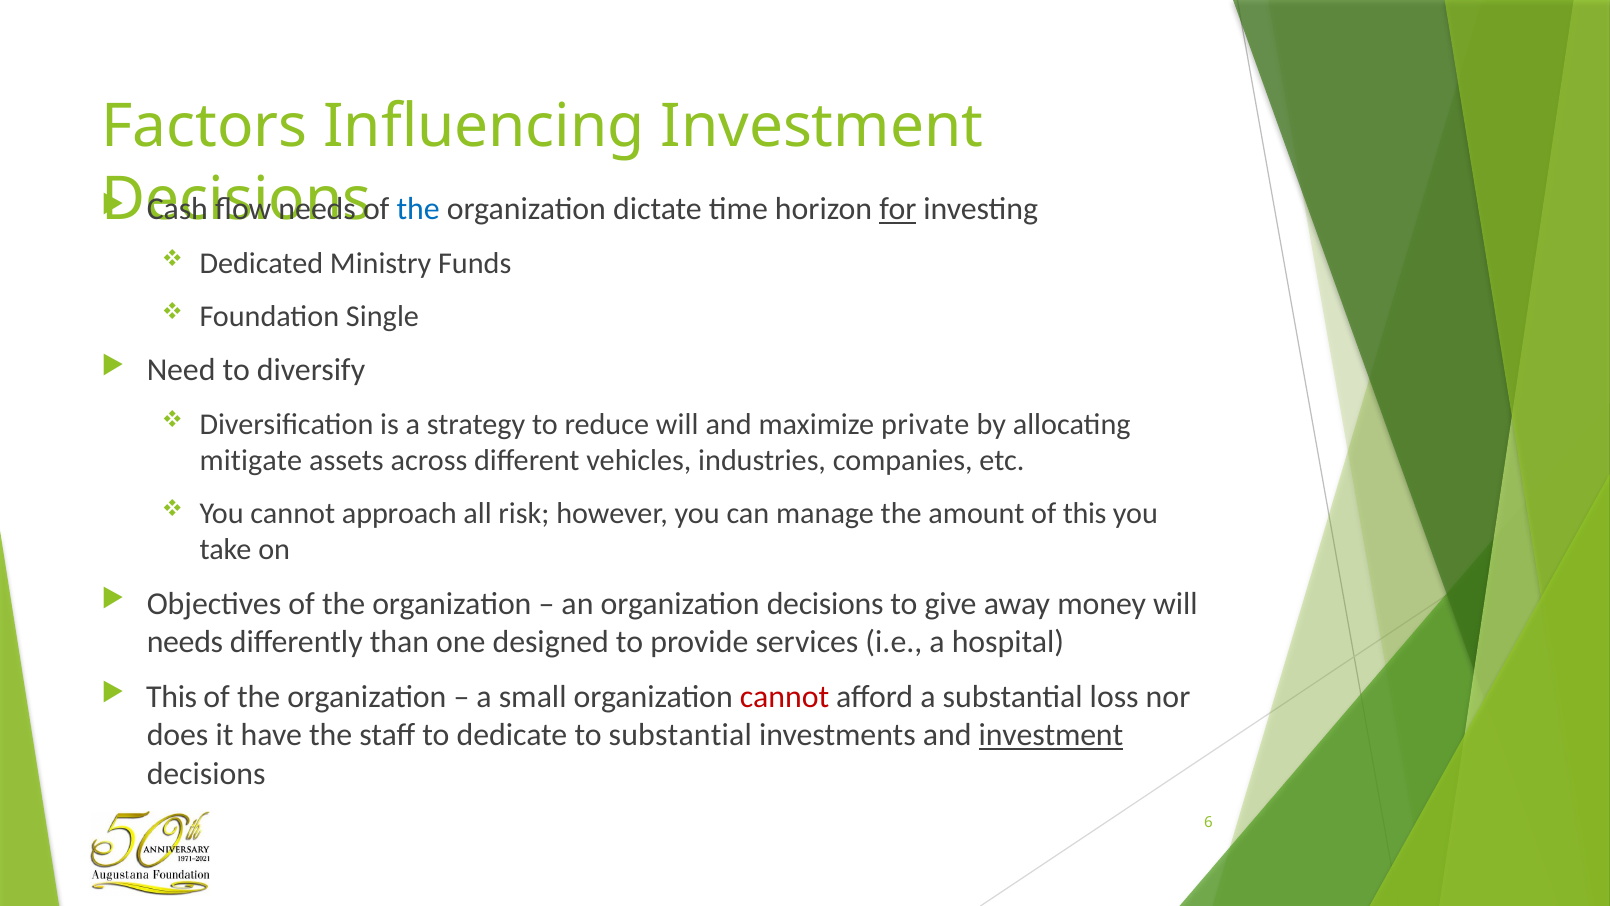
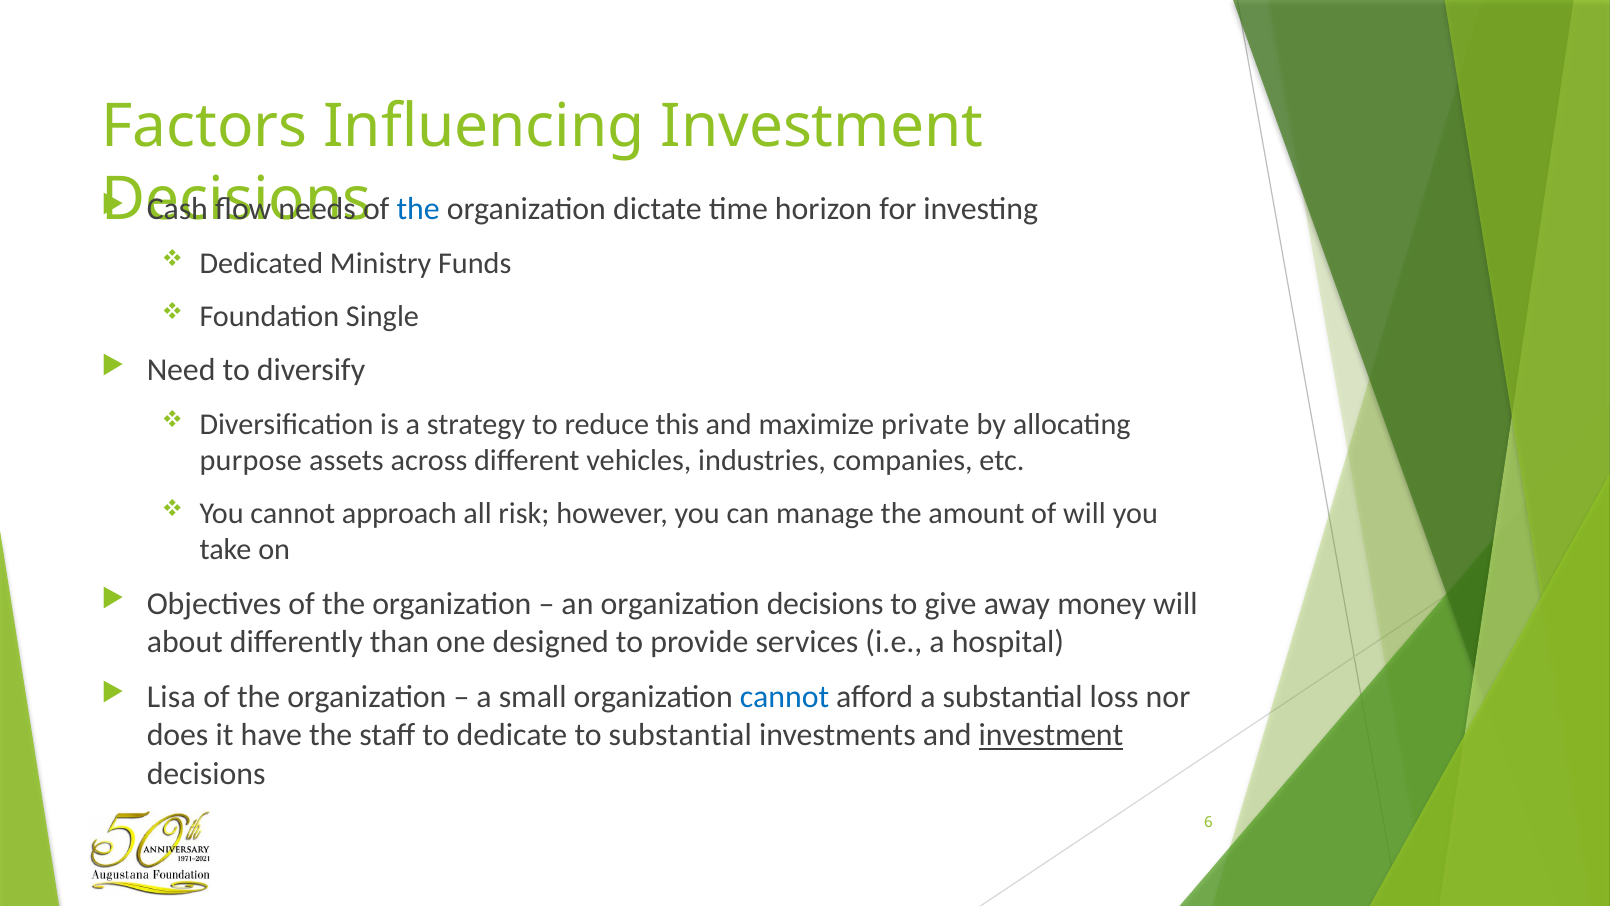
for underline: present -> none
reduce will: will -> this
mitigate: mitigate -> purpose
of this: this -> will
needs at (185, 642): needs -> about
This at (172, 697): This -> Lisa
cannot at (784, 697) colour: red -> blue
